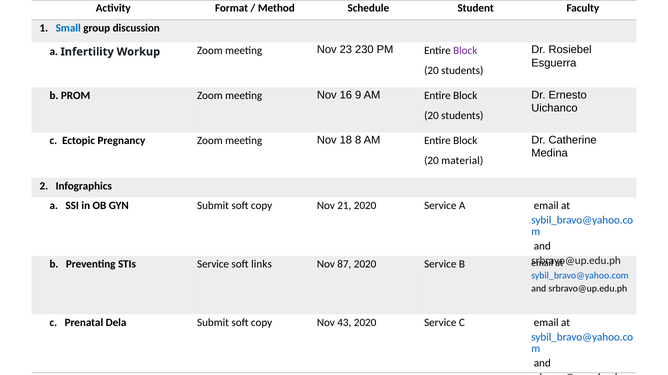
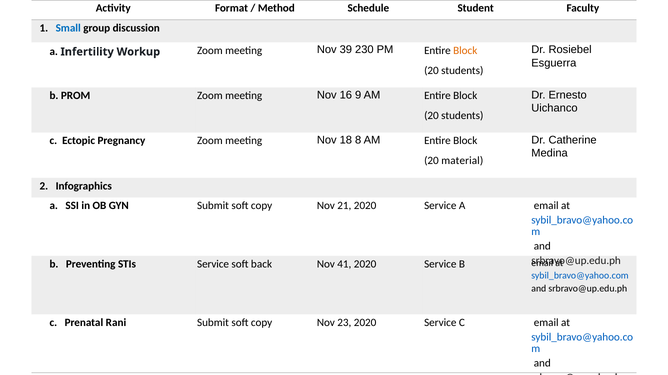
23: 23 -> 39
Block at (465, 51) colour: purple -> orange
links: links -> back
87: 87 -> 41
Dela: Dela -> Rani
43: 43 -> 23
